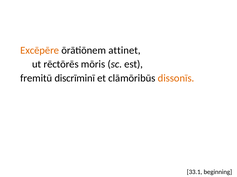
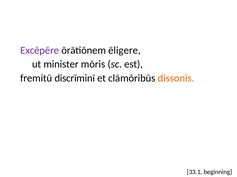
Excēpēre colour: orange -> purple
attinet: attinet -> ēligere
rēctōrēs: rēctōrēs -> minister
